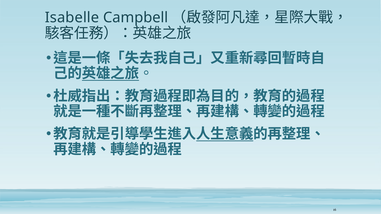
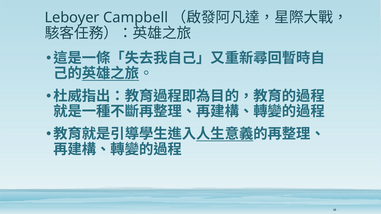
Isabelle: Isabelle -> Leboyer
